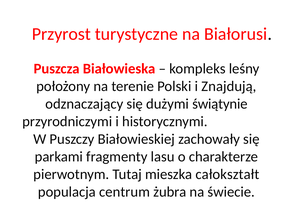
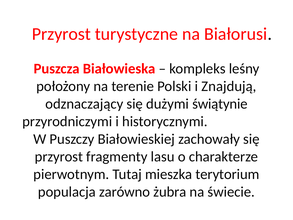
parkami at (59, 156): parkami -> przyrost
całokształt: całokształt -> terytorium
centrum: centrum -> zarówno
